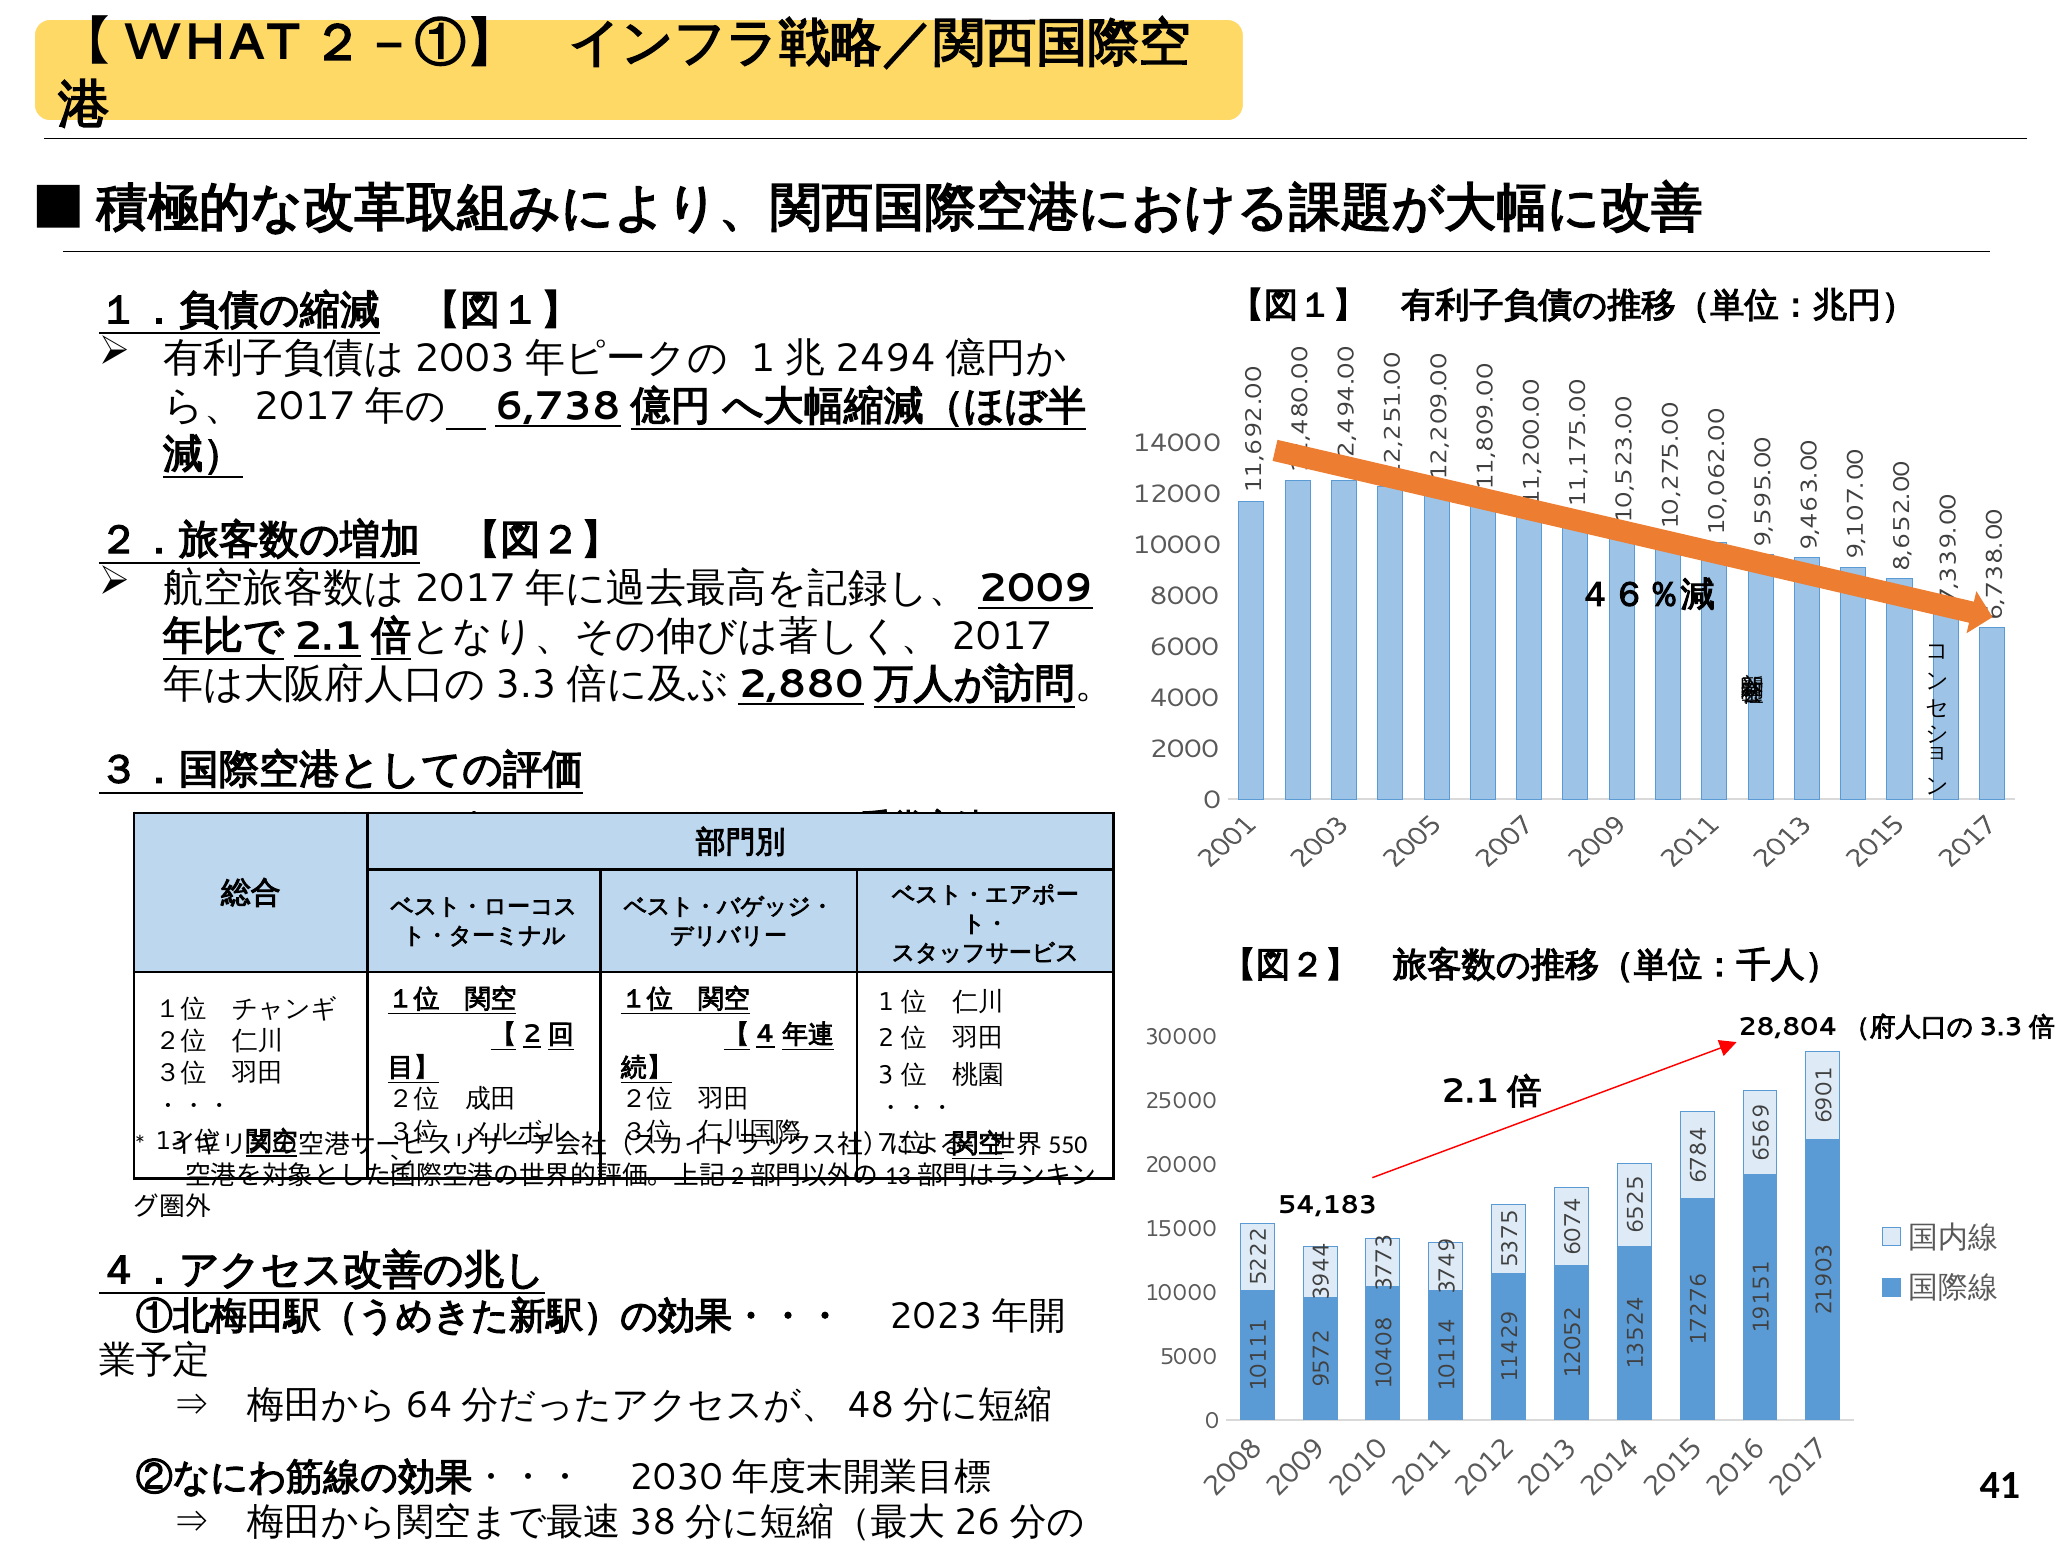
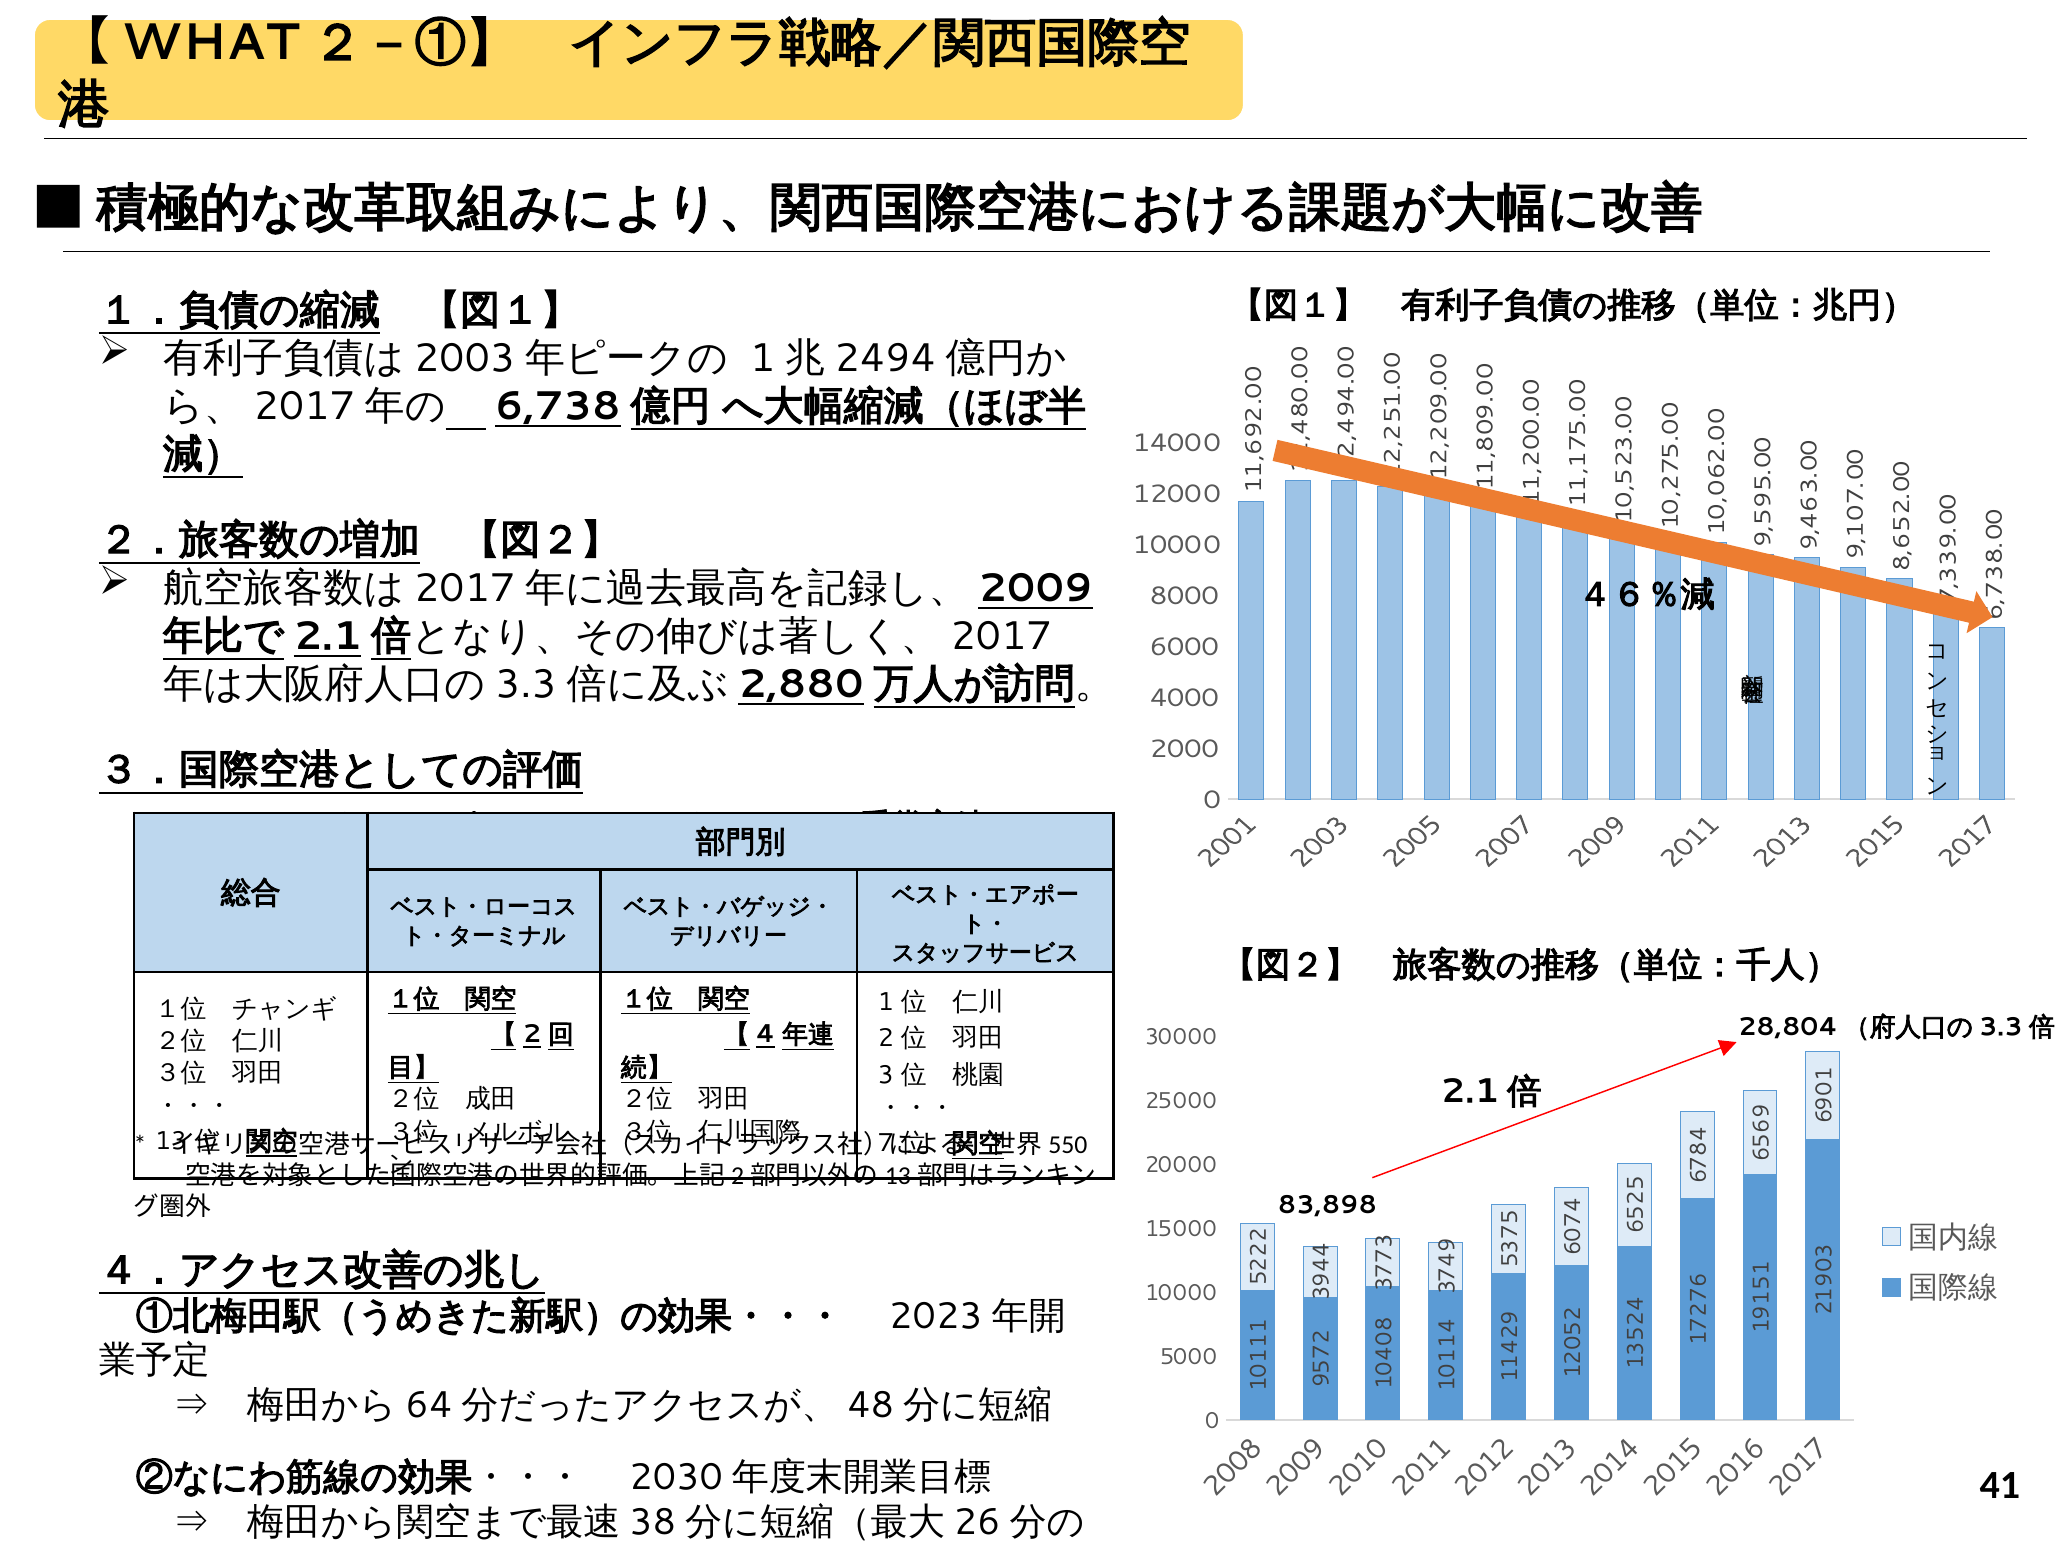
54,183: 54,183 -> 83,898
